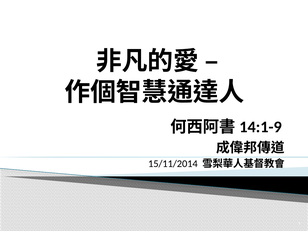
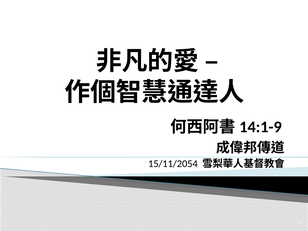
15/11/2014: 15/11/2014 -> 15/11/2054
